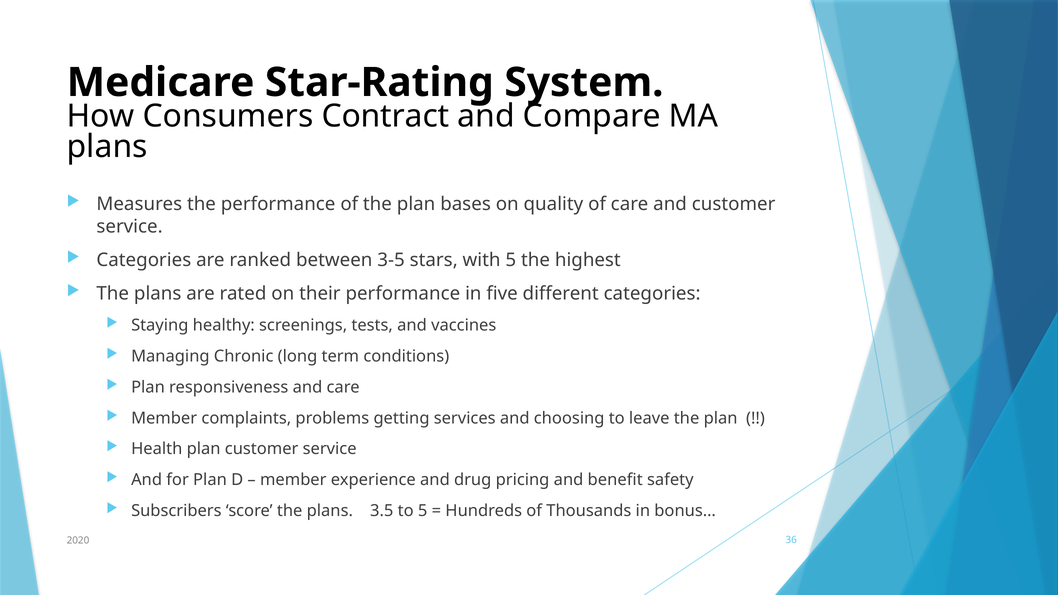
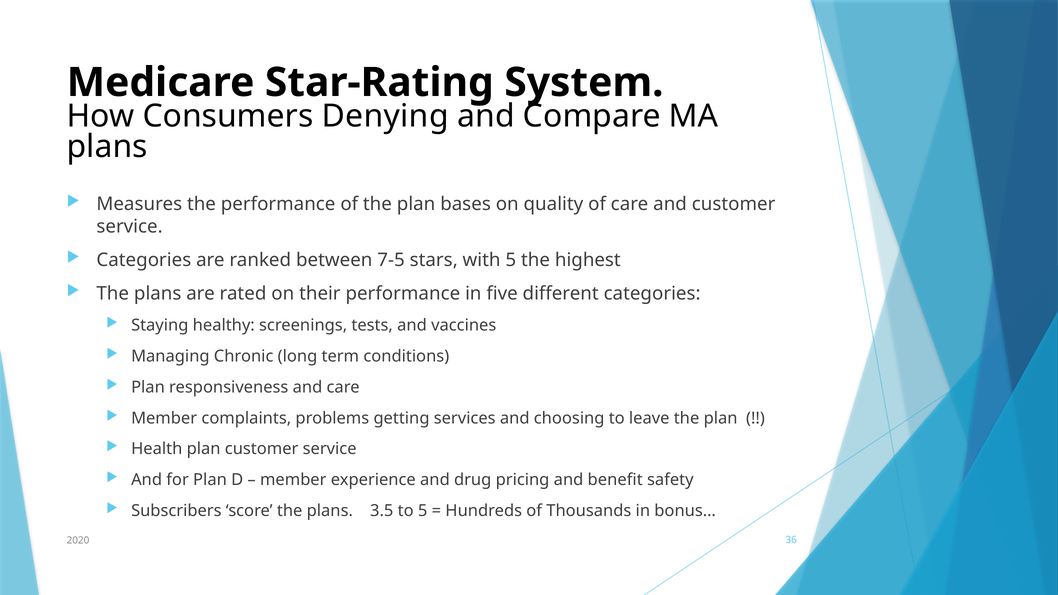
Contract: Contract -> Denying
3-5: 3-5 -> 7-5
